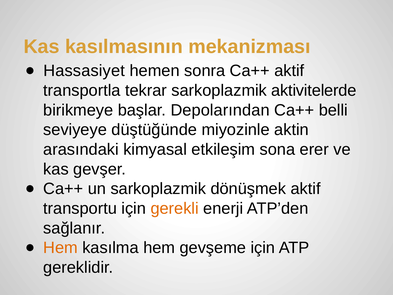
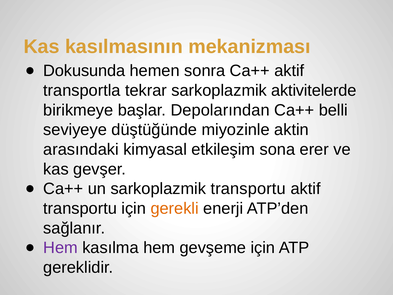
Hassasiyet: Hassasiyet -> Dokusunda
sarkoplazmik dönüşmek: dönüşmek -> transportu
Hem at (60, 248) colour: orange -> purple
